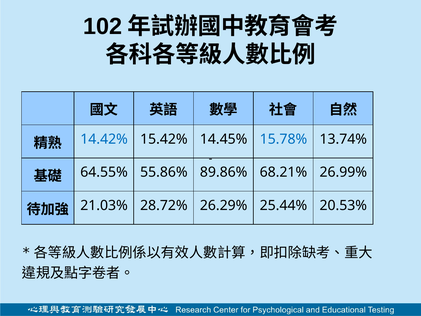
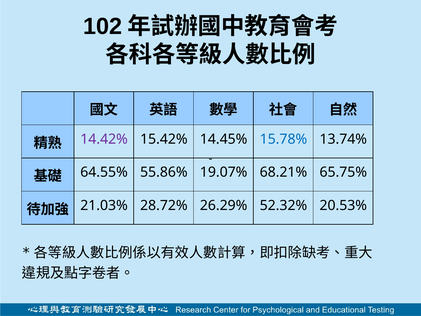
14.42% colour: blue -> purple
89.86%: 89.86% -> 19.07%
26.99%: 26.99% -> 65.75%
25.44%: 25.44% -> 52.32%
